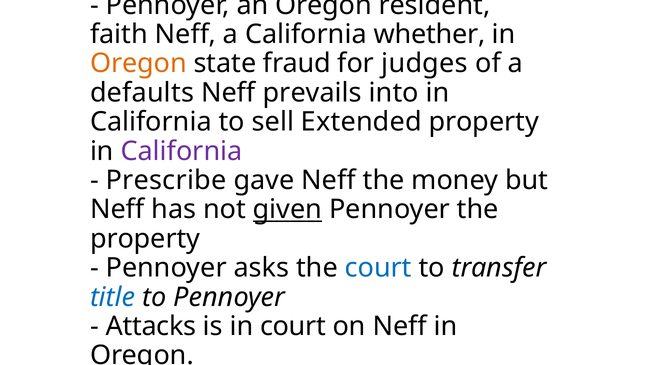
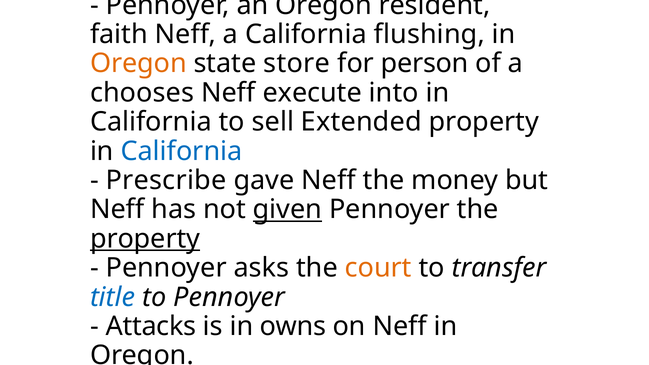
whether: whether -> flushing
fraud: fraud -> store
judges: judges -> person
defaults: defaults -> chooses
prevails: prevails -> execute
California at (182, 151) colour: purple -> blue
property at (145, 239) underline: none -> present
court at (378, 268) colour: blue -> orange
in court: court -> owns
